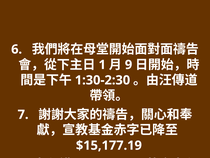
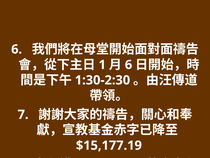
9 at (129, 65): 9 -> 6
